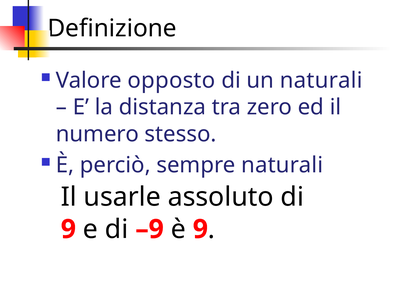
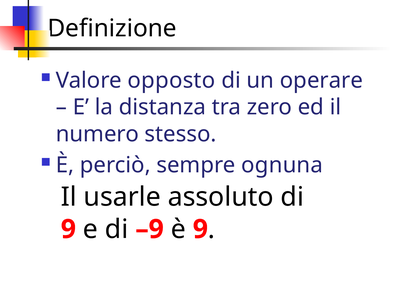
un naturali: naturali -> operare
sempre naturali: naturali -> ognuna
